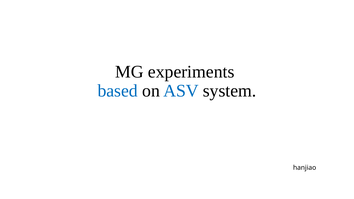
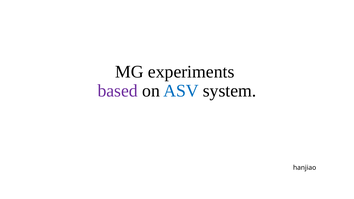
based colour: blue -> purple
